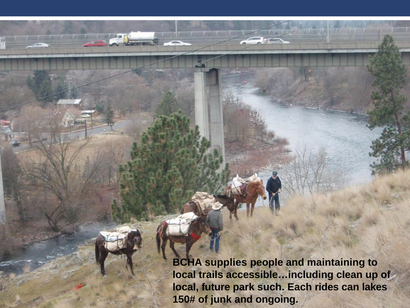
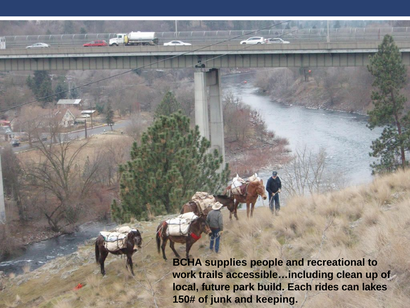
maintaining: maintaining -> recreational
local at (184, 274): local -> work
such: such -> build
ongoing: ongoing -> keeping
